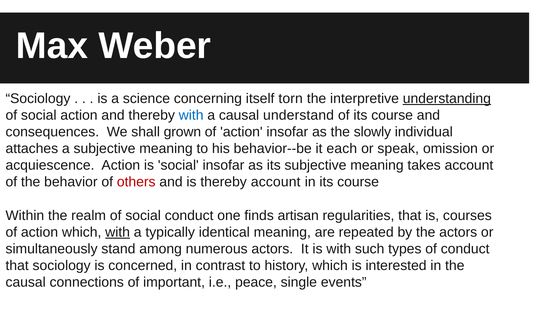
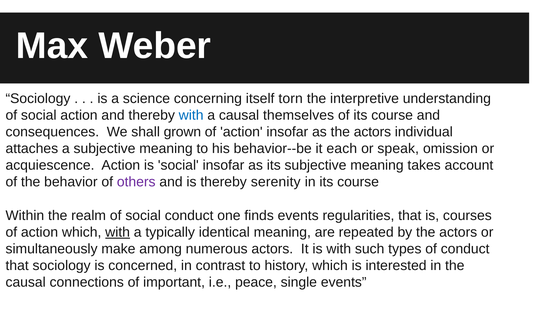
understanding underline: present -> none
understand: understand -> themselves
as the slowly: slowly -> actors
others colour: red -> purple
thereby account: account -> serenity
finds artisan: artisan -> events
stand: stand -> make
